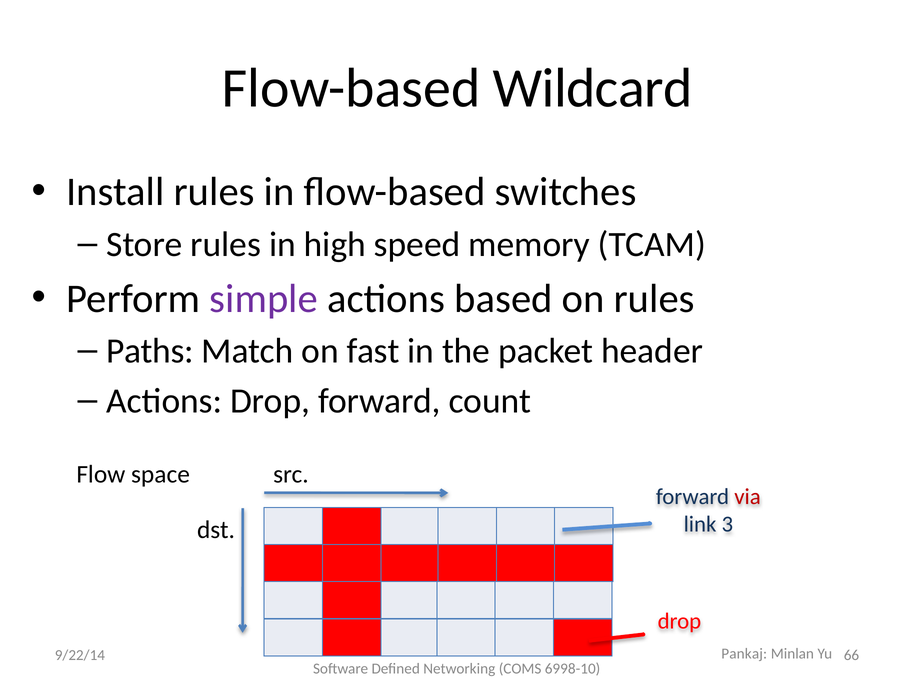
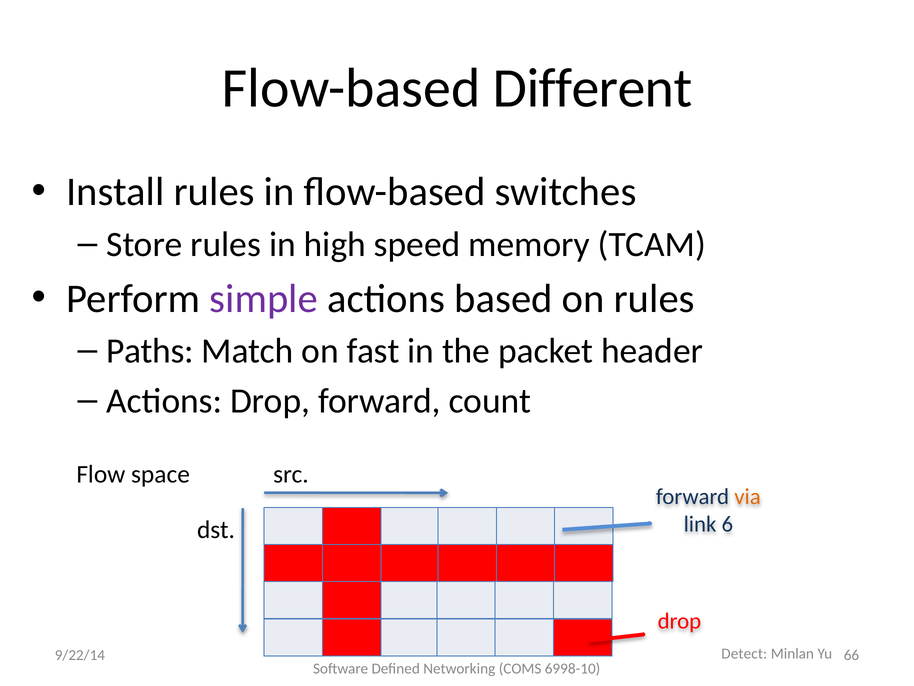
Wildcard: Wildcard -> Different
via colour: red -> orange
3: 3 -> 6
Pankaj: Pankaj -> Detect
